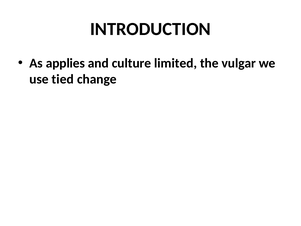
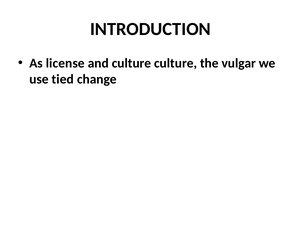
applies: applies -> license
culture limited: limited -> culture
